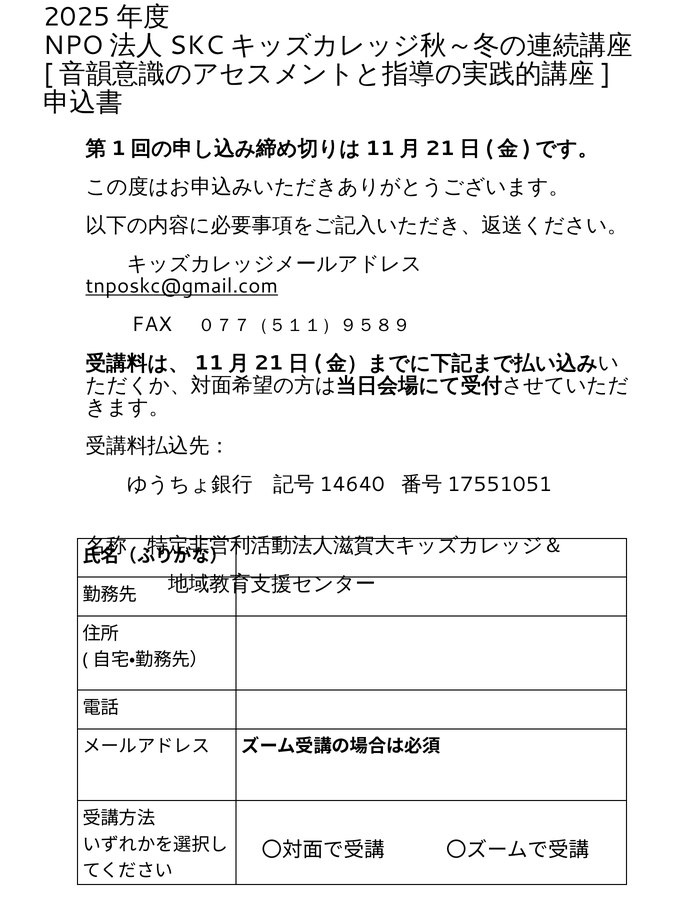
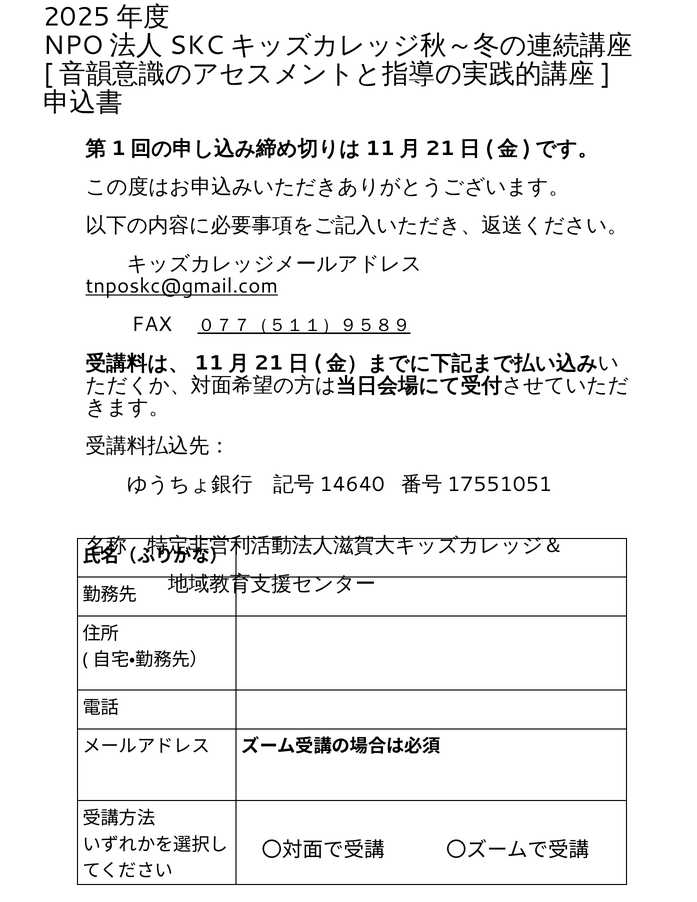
０７７（５１１）９５８９ underline: none -> present
